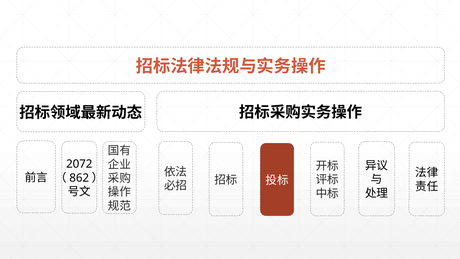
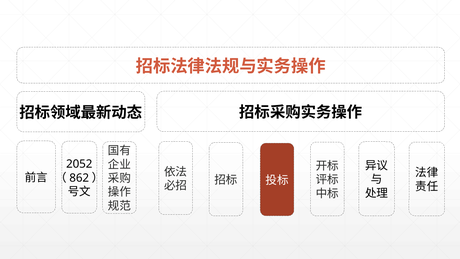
2072: 2072 -> 2052
